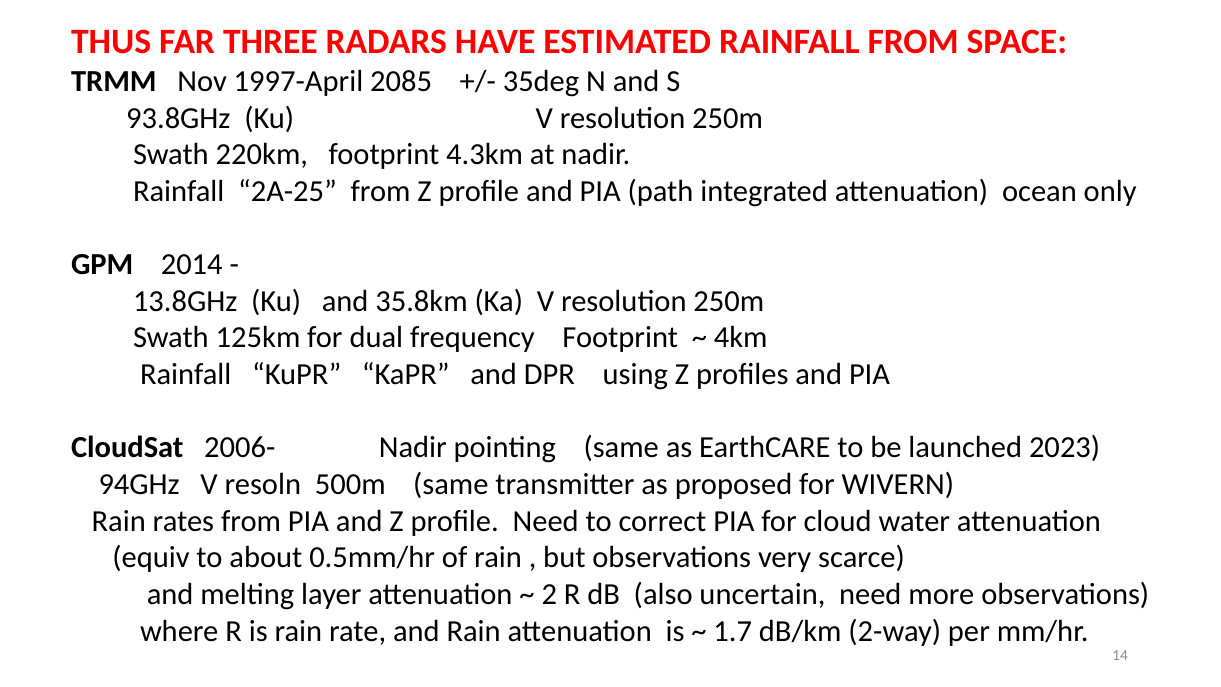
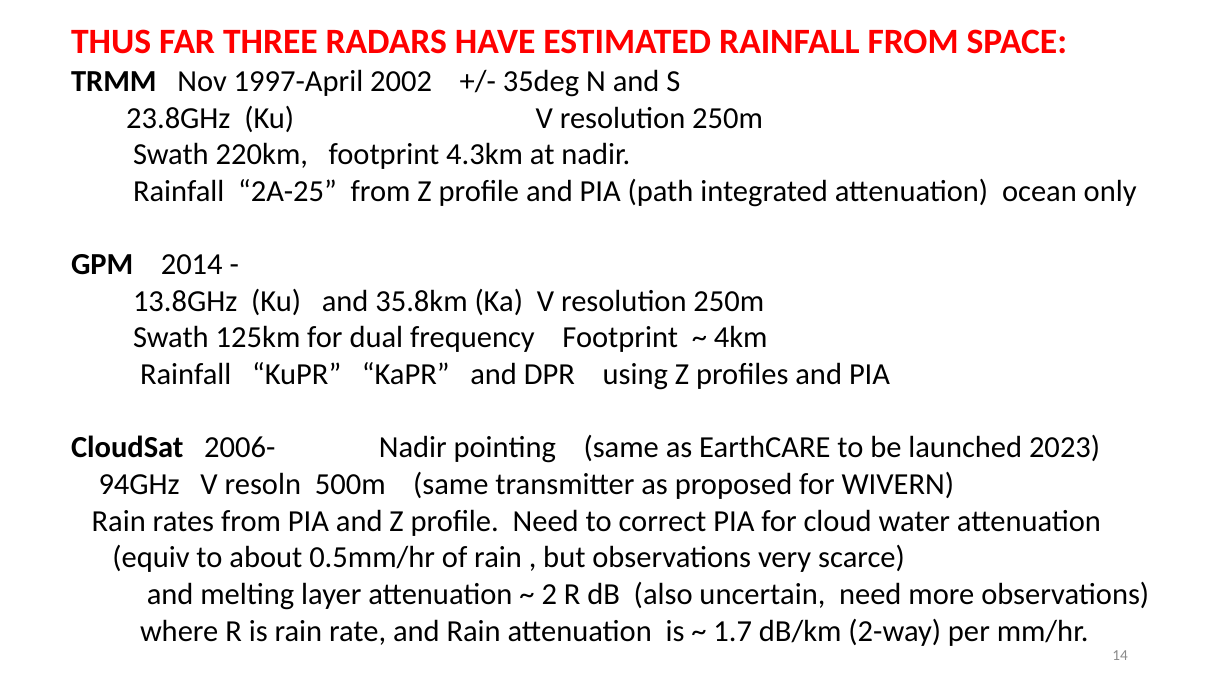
2085: 2085 -> 2002
93.8GHz: 93.8GHz -> 23.8GHz
